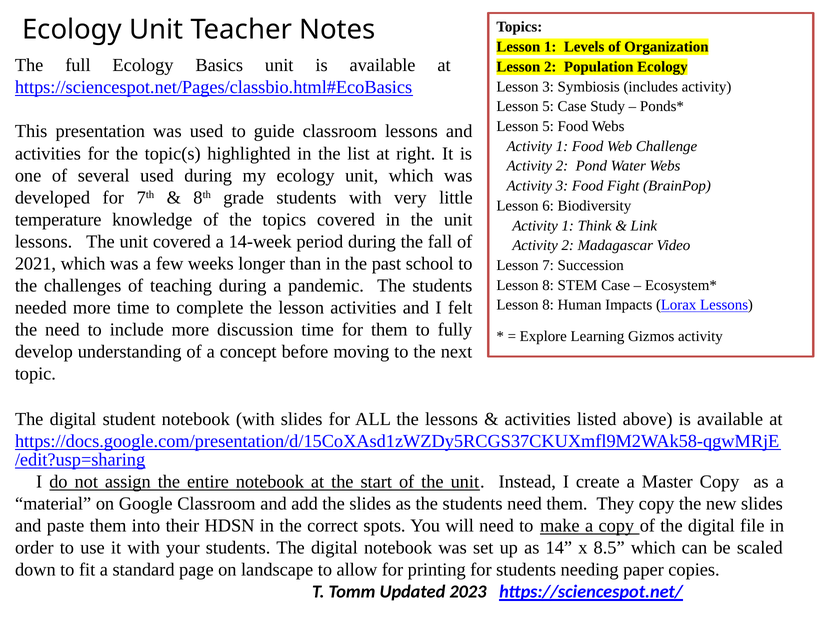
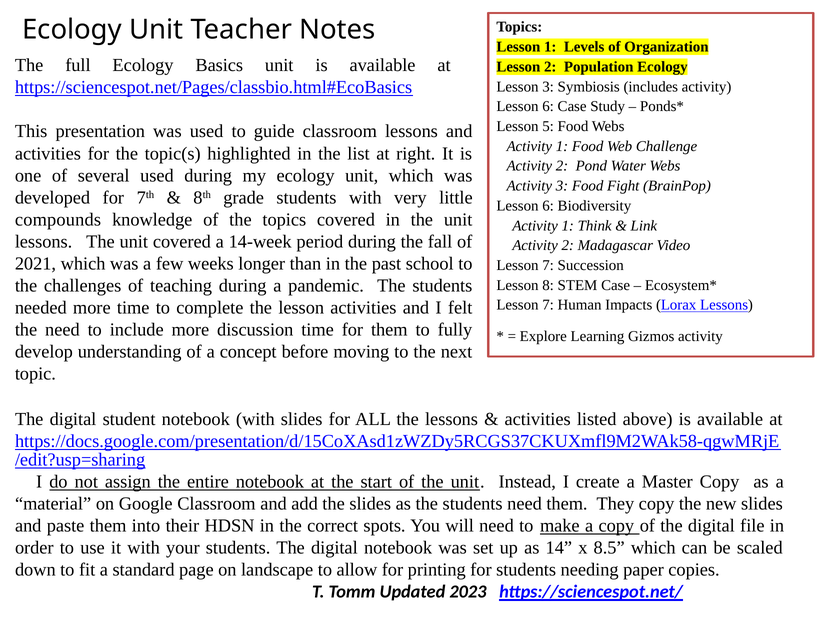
5 at (548, 107): 5 -> 6
temperature: temperature -> compounds
8 at (548, 305): 8 -> 7
